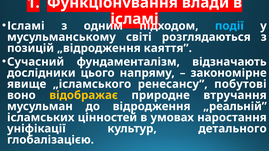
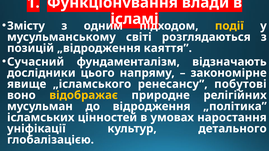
Ісламі at (26, 26): Ісламі -> Змісту
події colour: light blue -> yellow
втручання: втручання -> релігійних
„реальній: „реальній -> „політика
